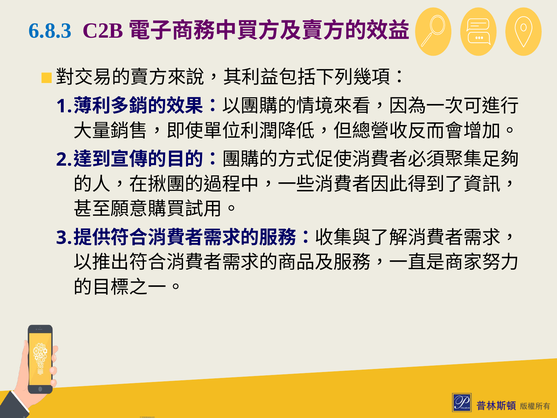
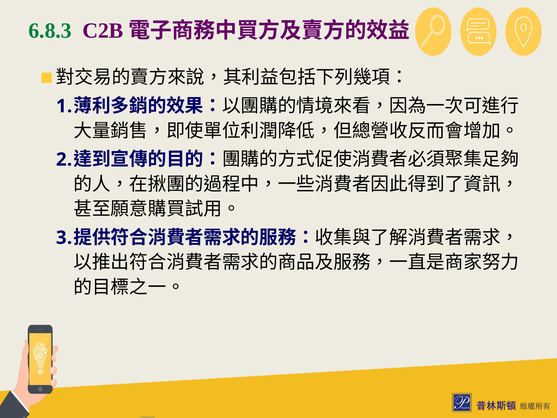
6.8.3 colour: blue -> green
